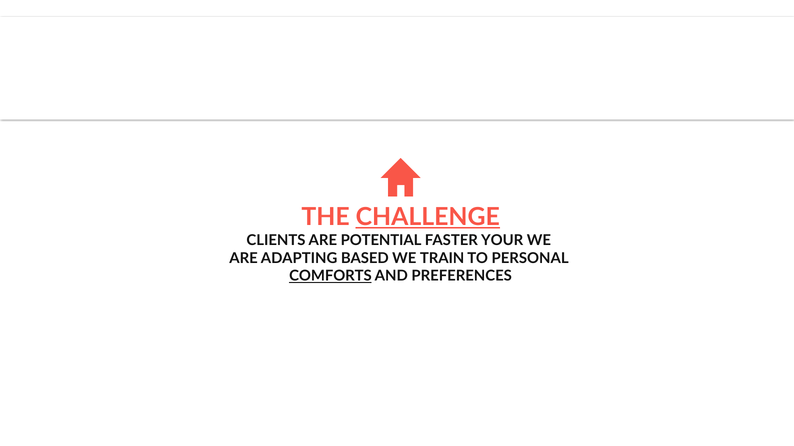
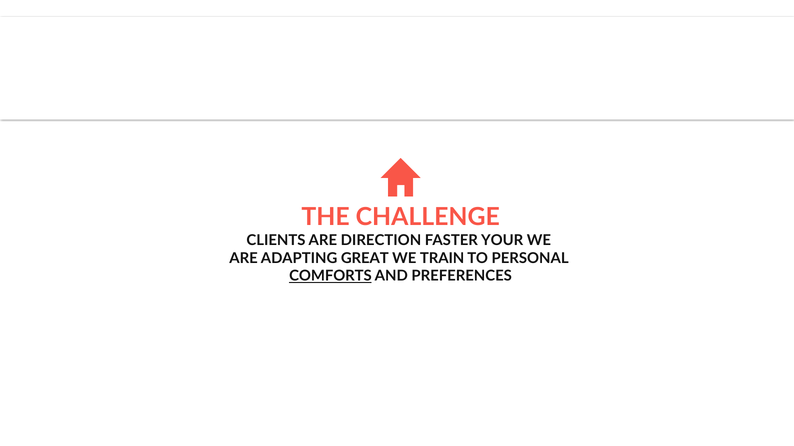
CHALLENGE underline: present -> none
POTENTIAL: POTENTIAL -> DIRECTION
BASED: BASED -> GREAT
